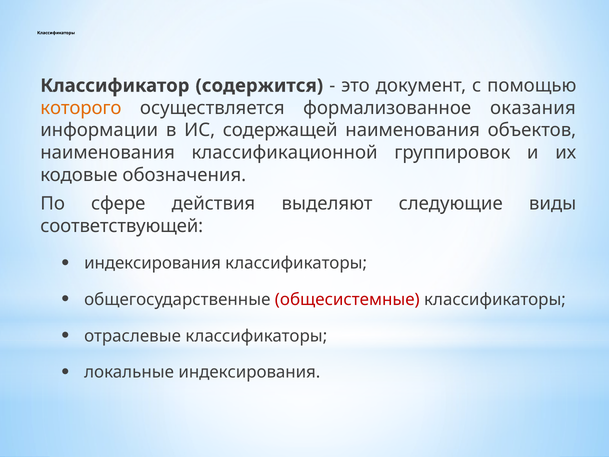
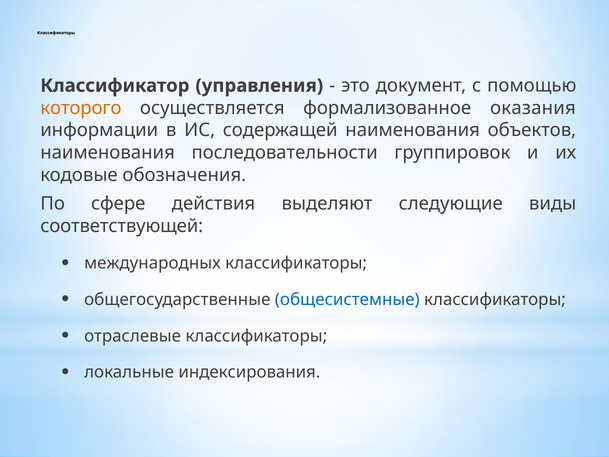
содержится: содержится -> управления
классификационной: классификационной -> последовательности
индексирования at (153, 263): индексирования -> международных
общесистемные colour: red -> blue
